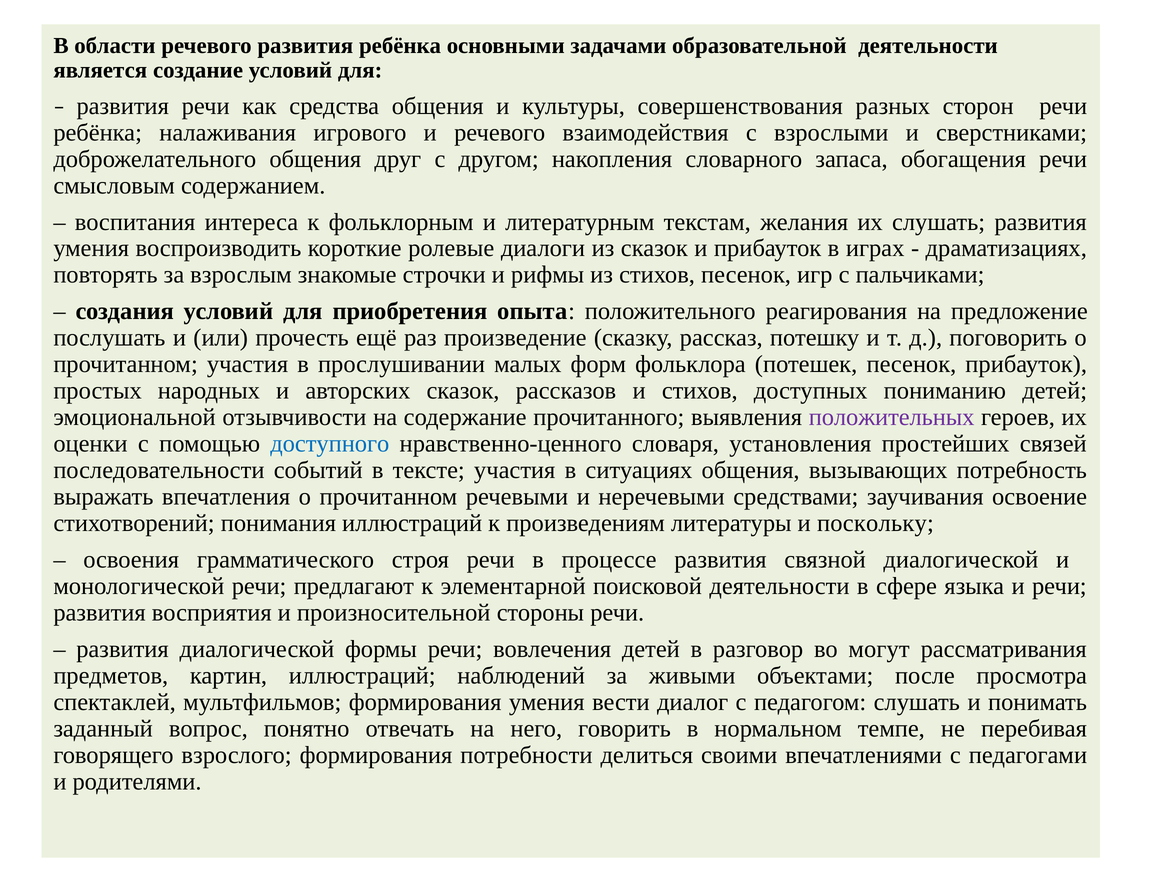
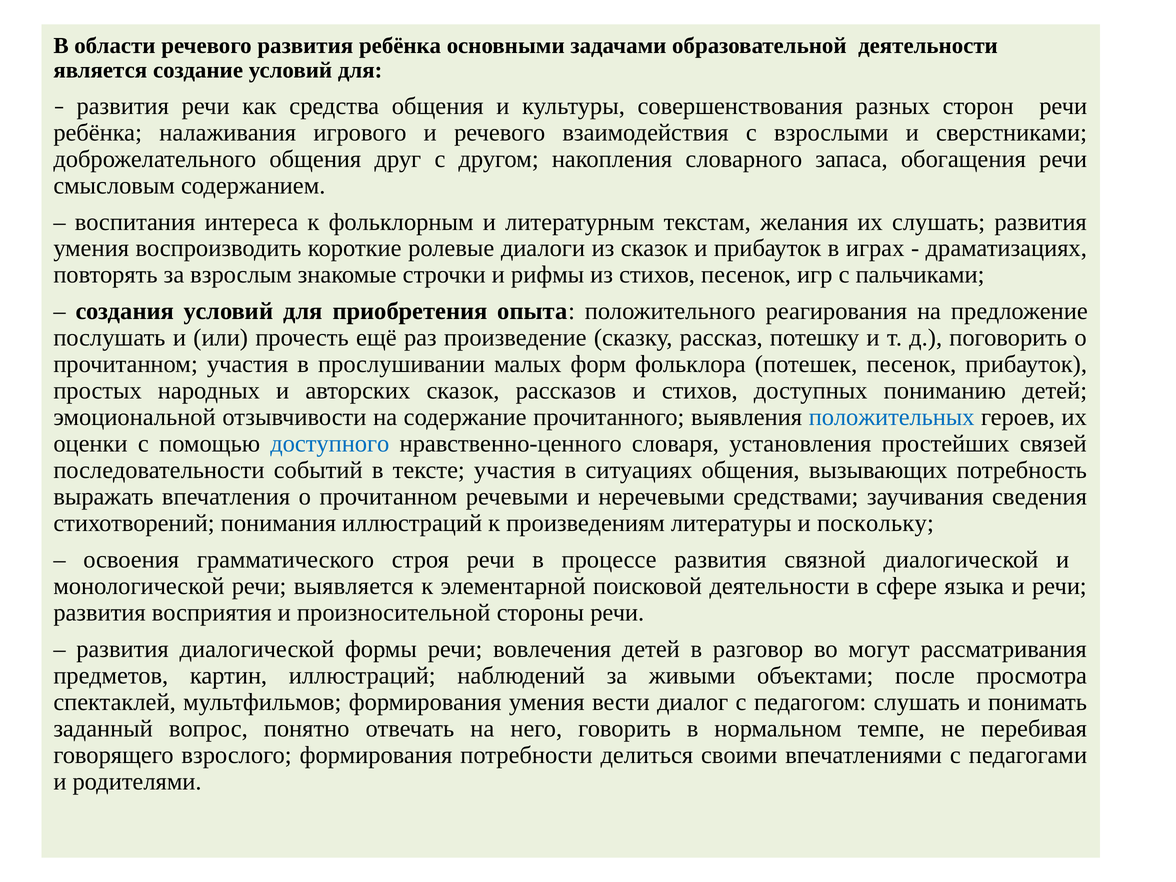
положительных colour: purple -> blue
освоение: освоение -> сведения
предлагают: предлагают -> выявляется
